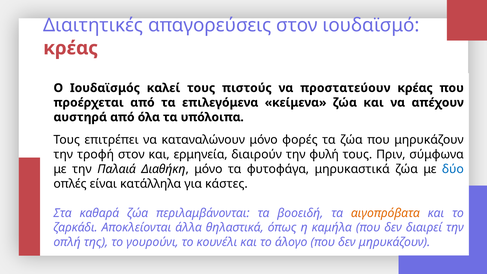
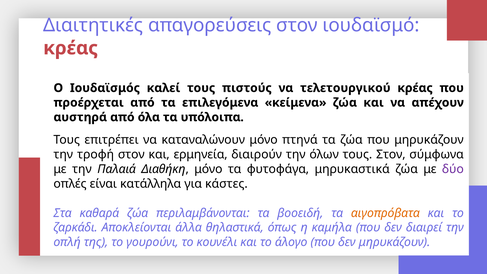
προστατεύουν: προστατεύουν -> τελετουργικού
φορές: φορές -> πτηνά
φυλή: φυλή -> όλων
τους Πριν: Πριν -> Στον
δύο colour: blue -> purple
